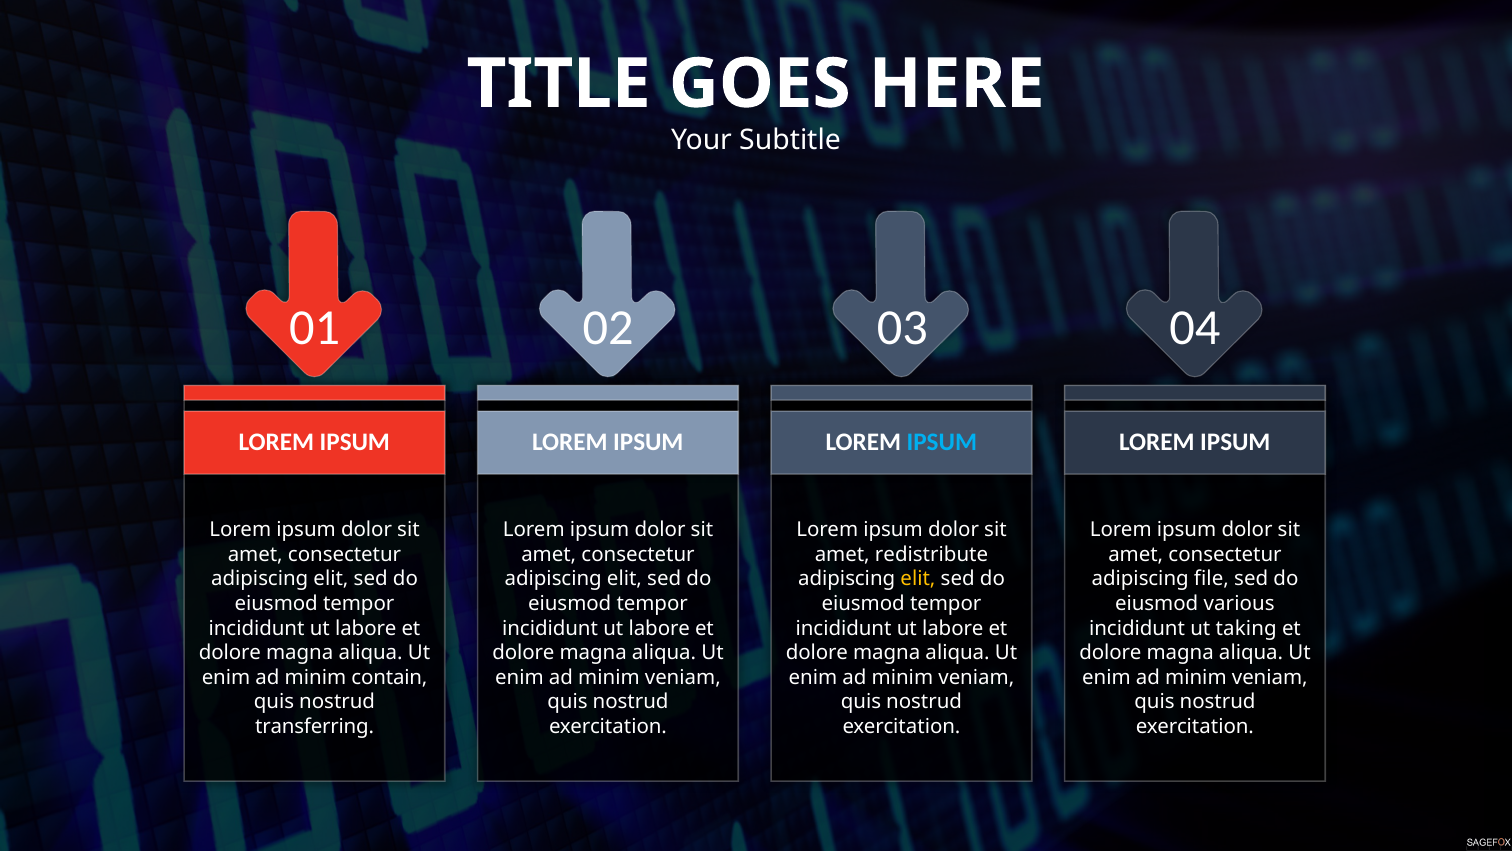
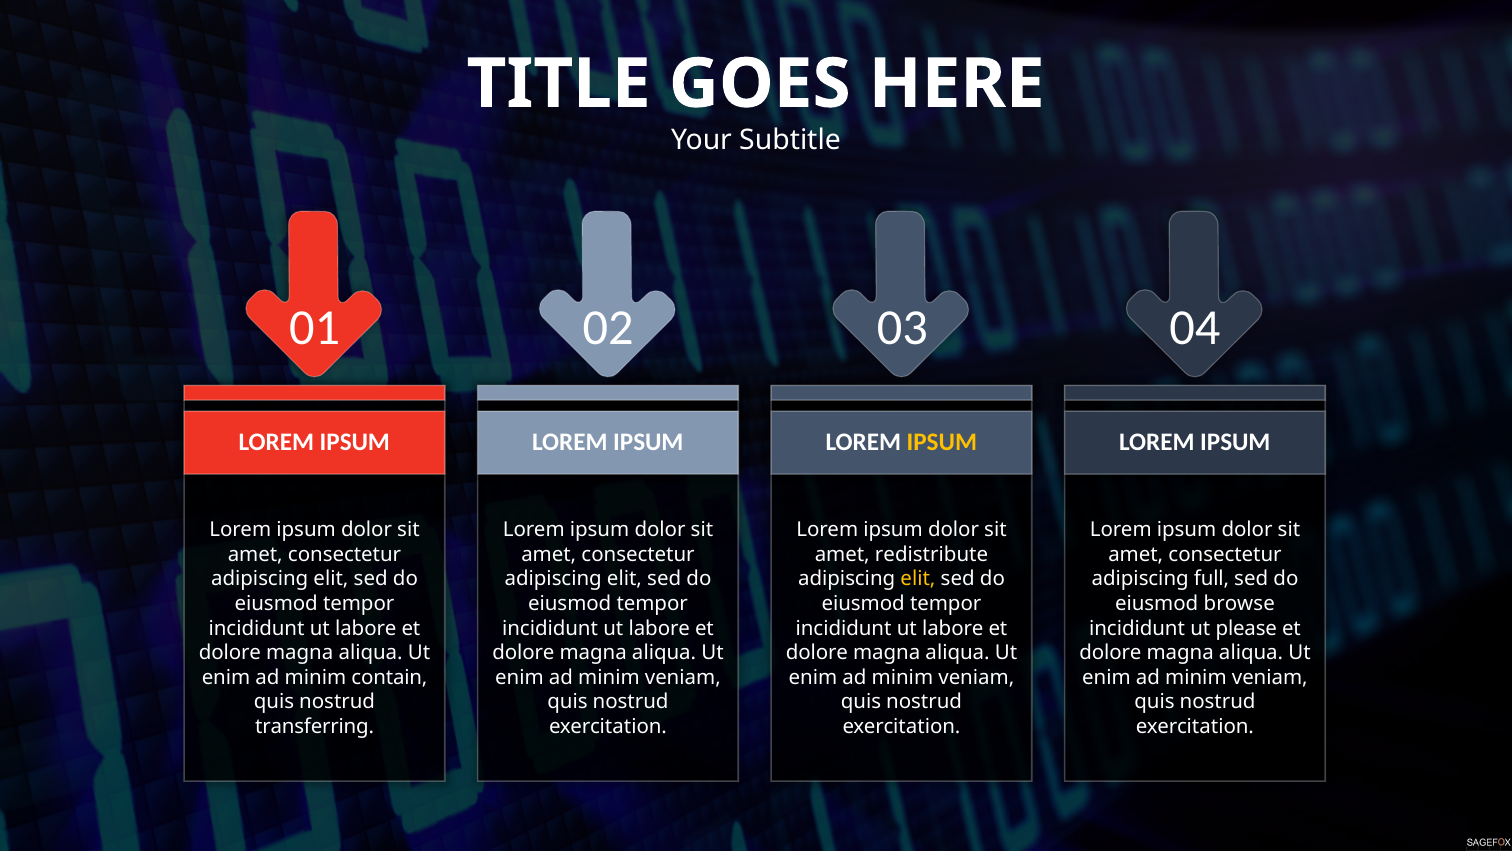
IPSUM at (942, 442) colour: light blue -> yellow
file: file -> full
various: various -> browse
taking: taking -> please
